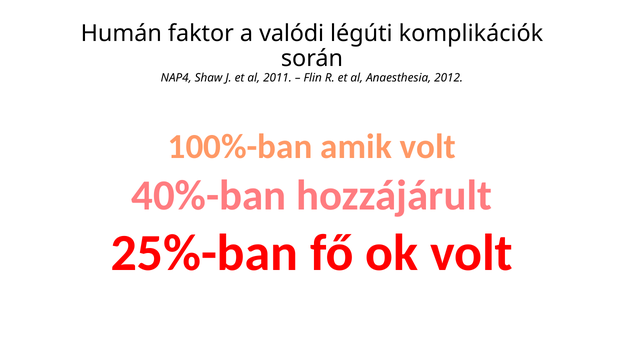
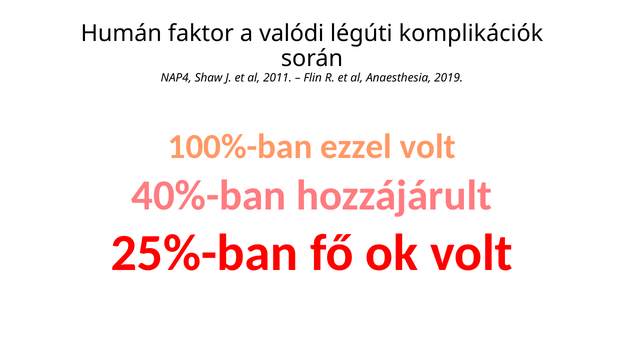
2012: 2012 -> 2019
amik: amik -> ezzel
